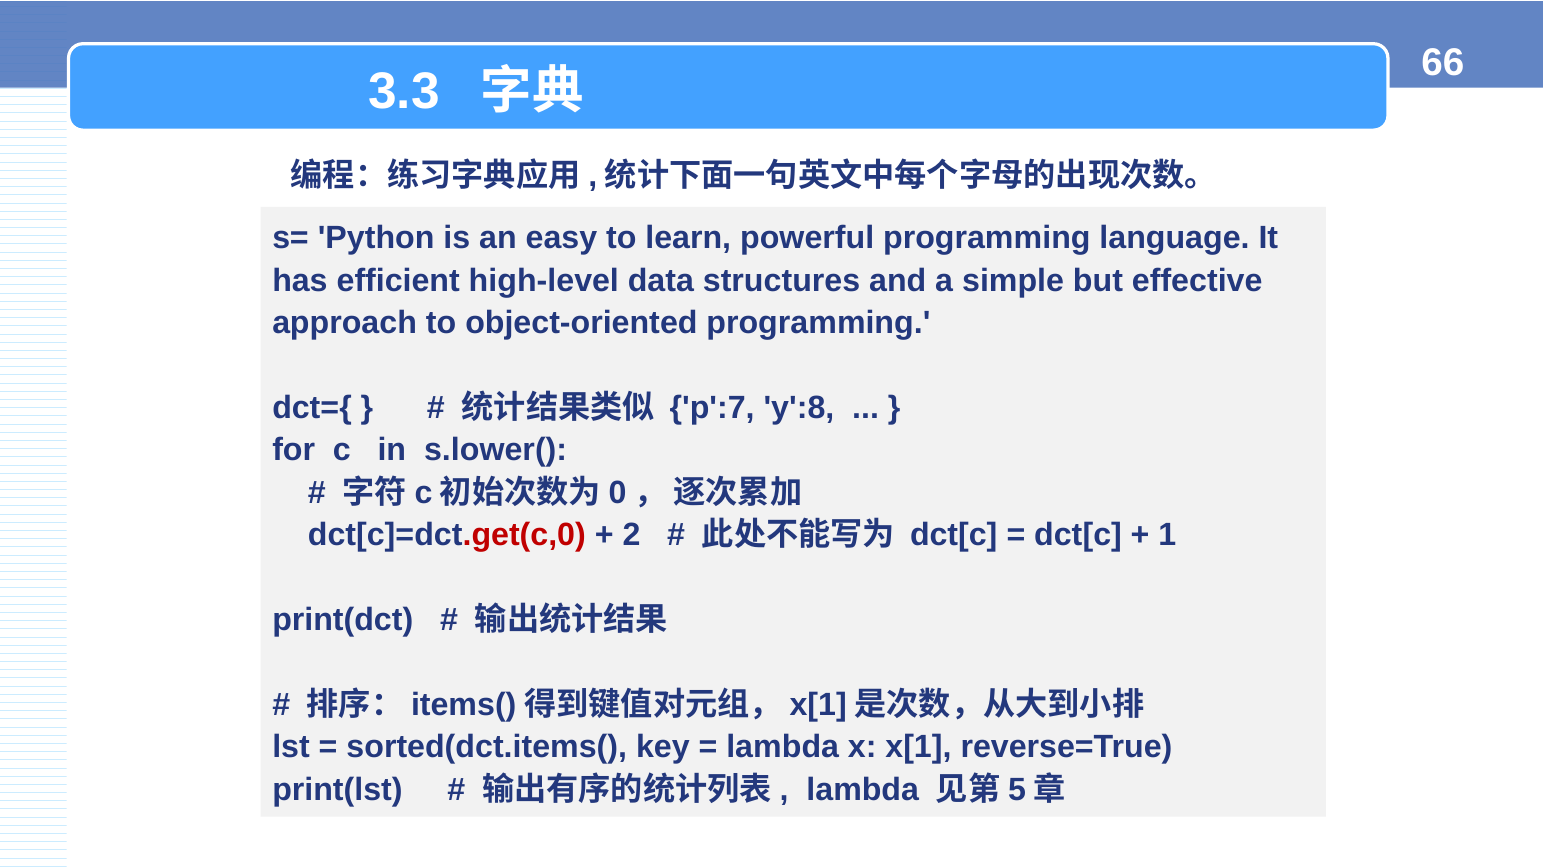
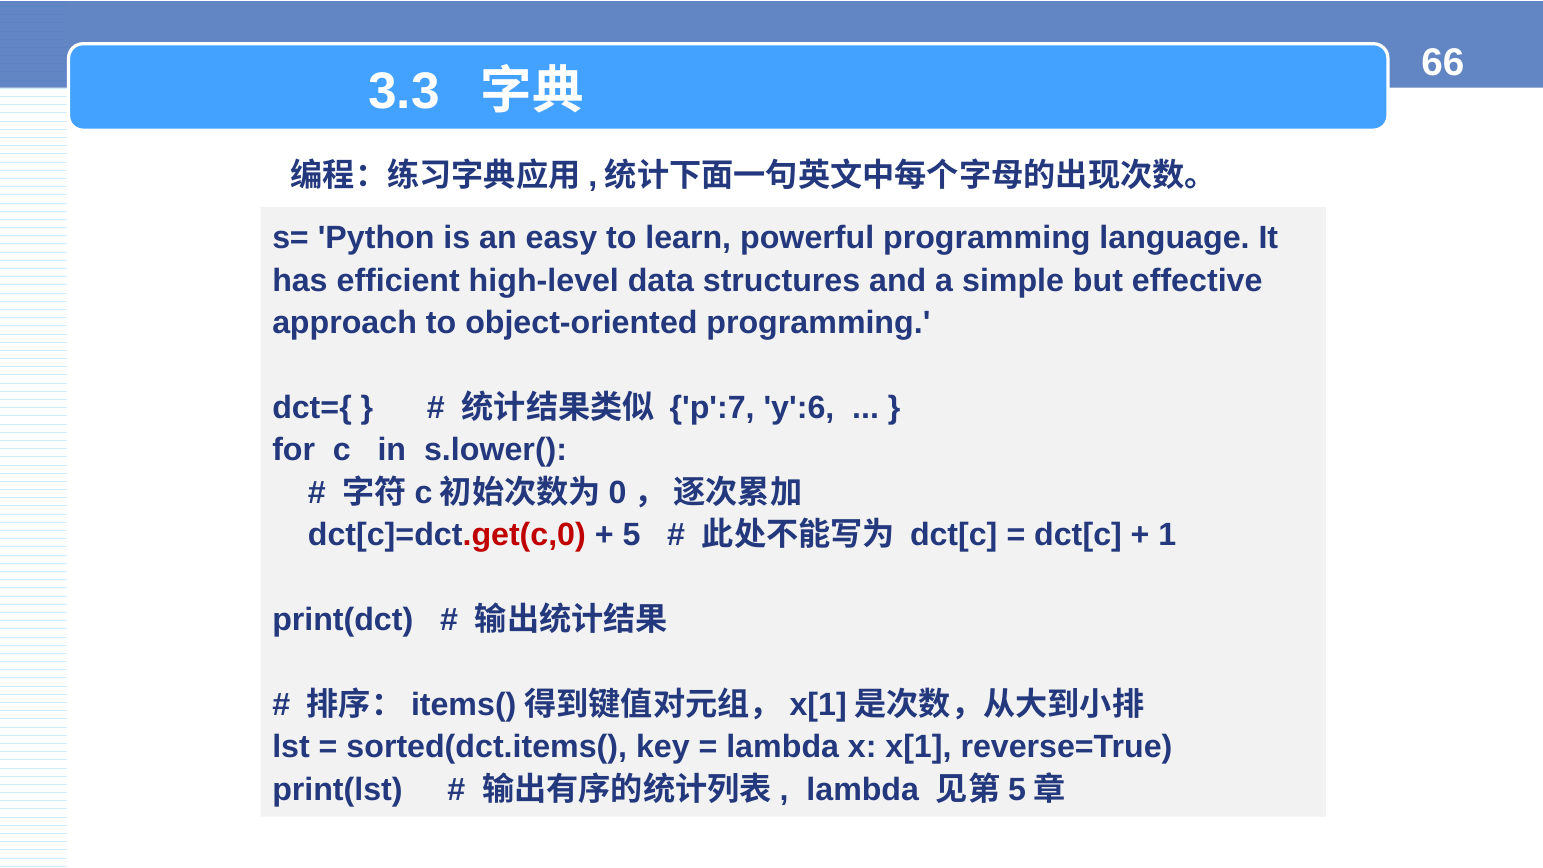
y':8: y':8 -> y':6
2: 2 -> 5
